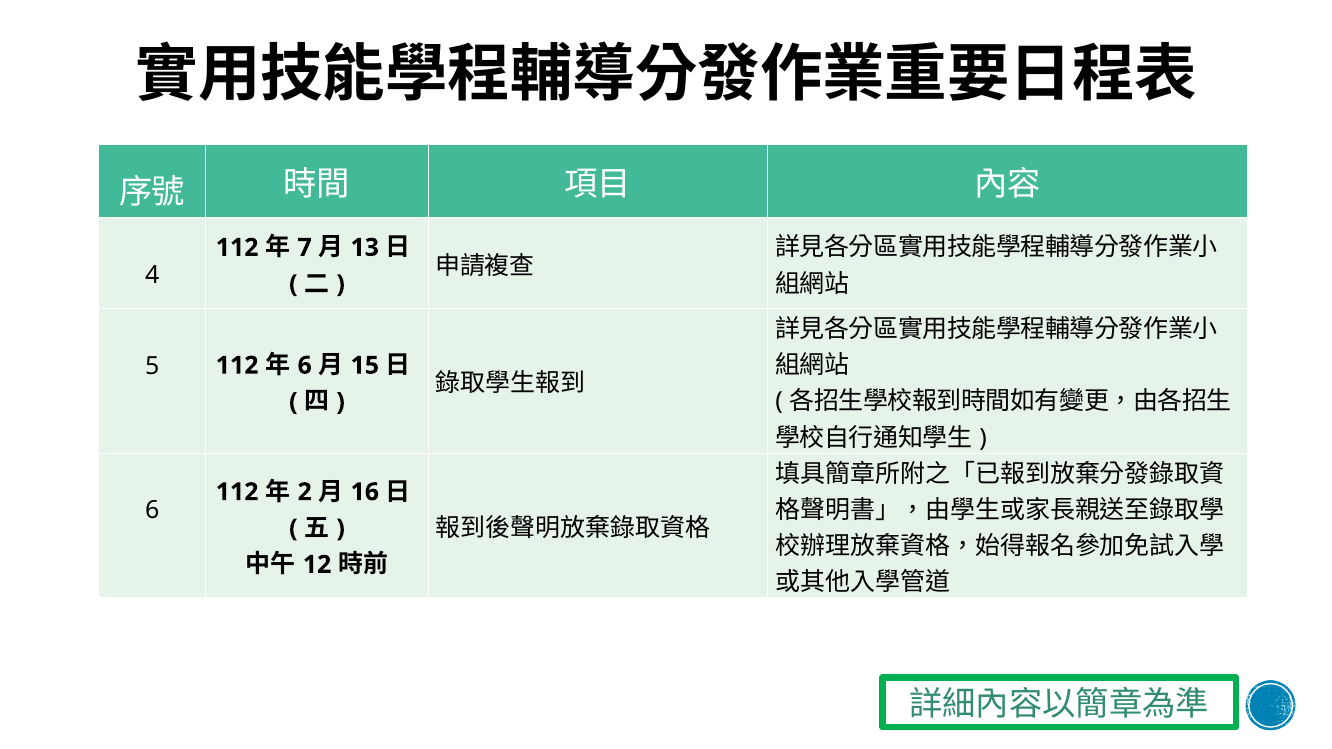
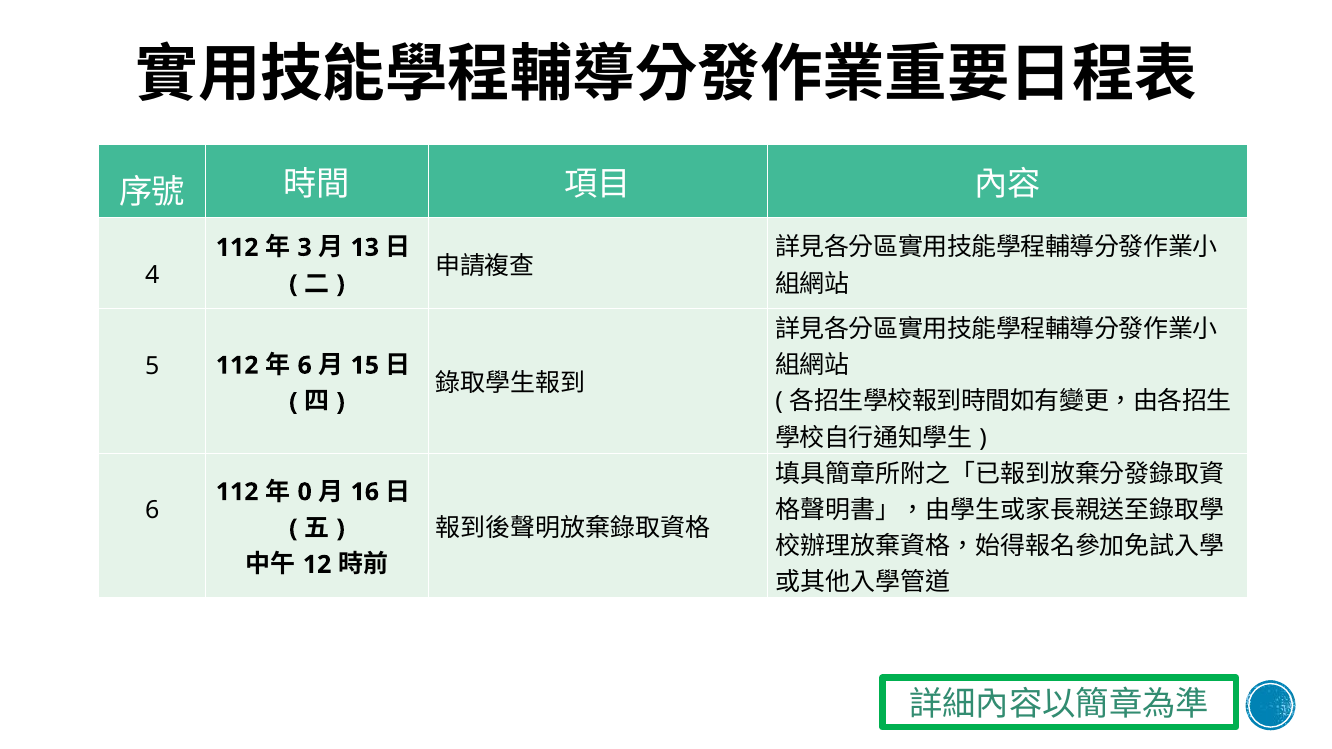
7: 7 -> 3
2: 2 -> 0
